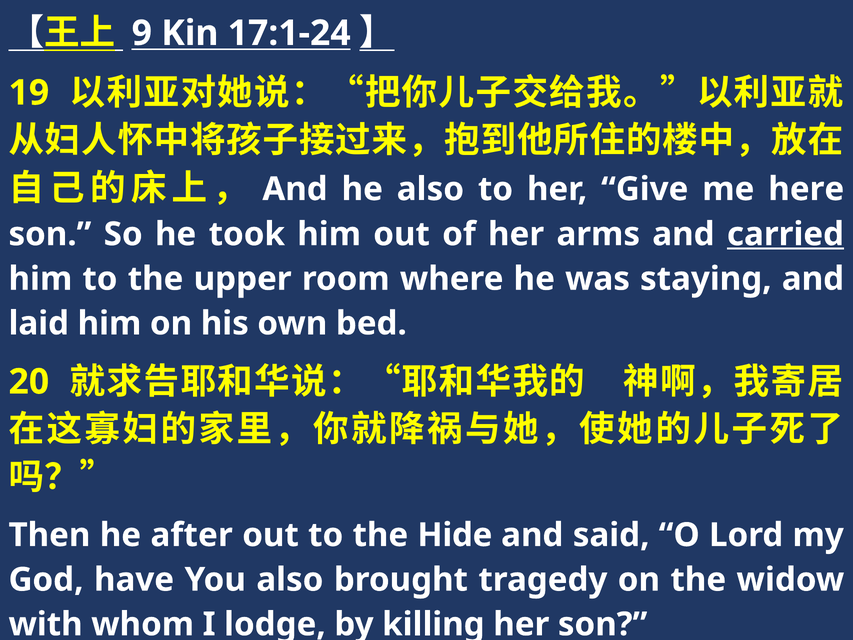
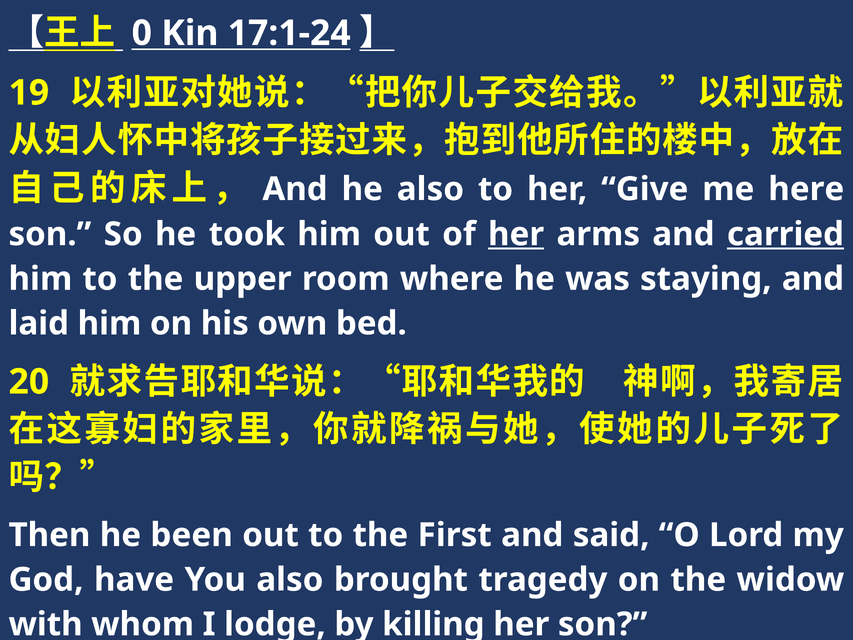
9: 9 -> 0
her at (516, 234) underline: none -> present
after: after -> been
Hide: Hide -> First
